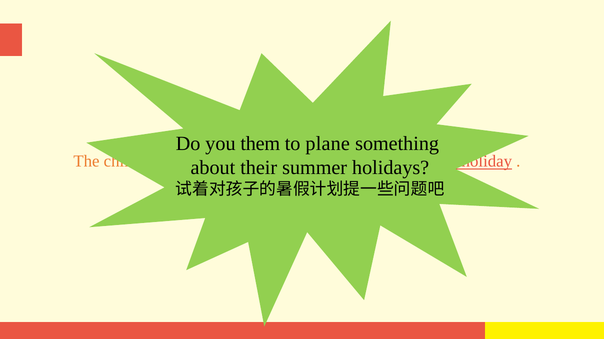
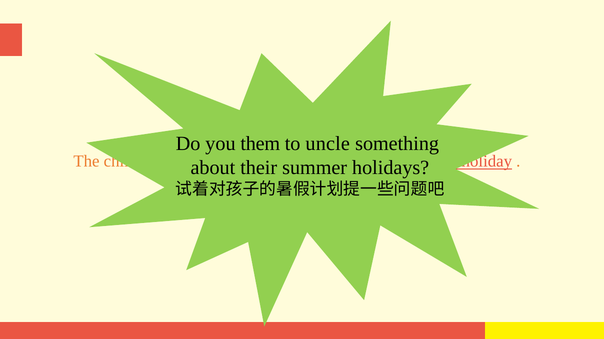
plane: plane -> uncle
